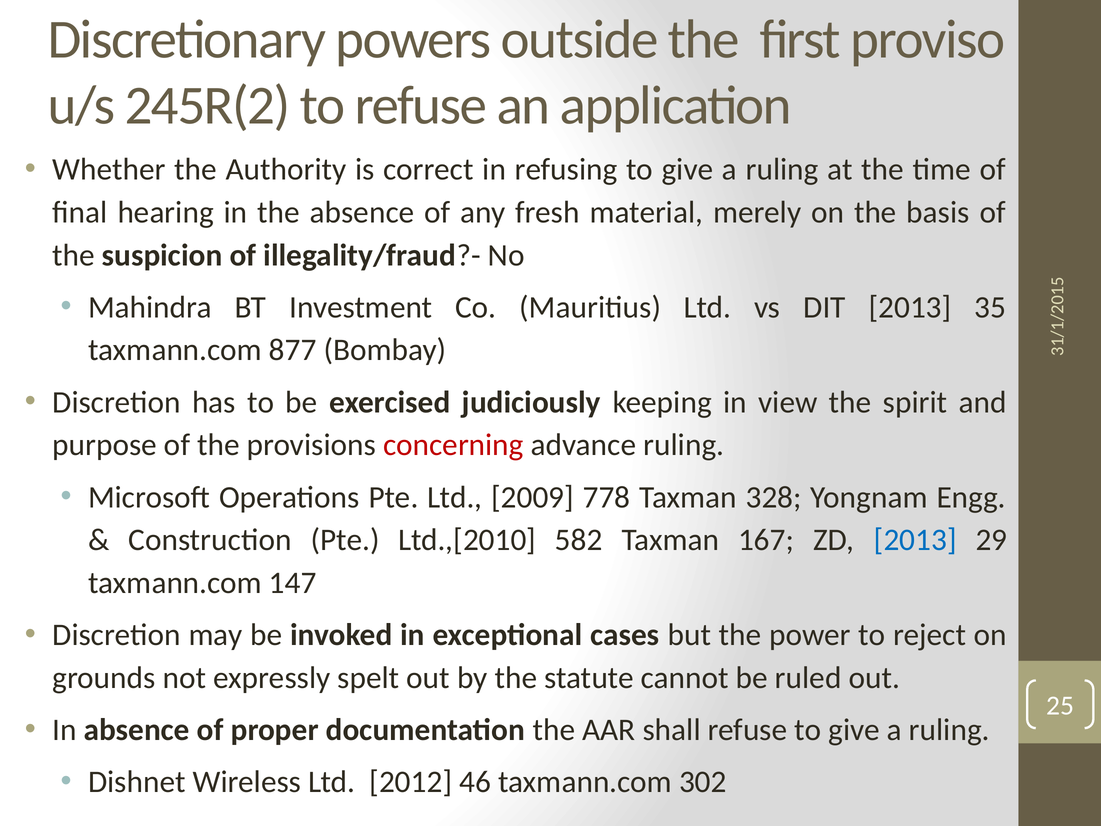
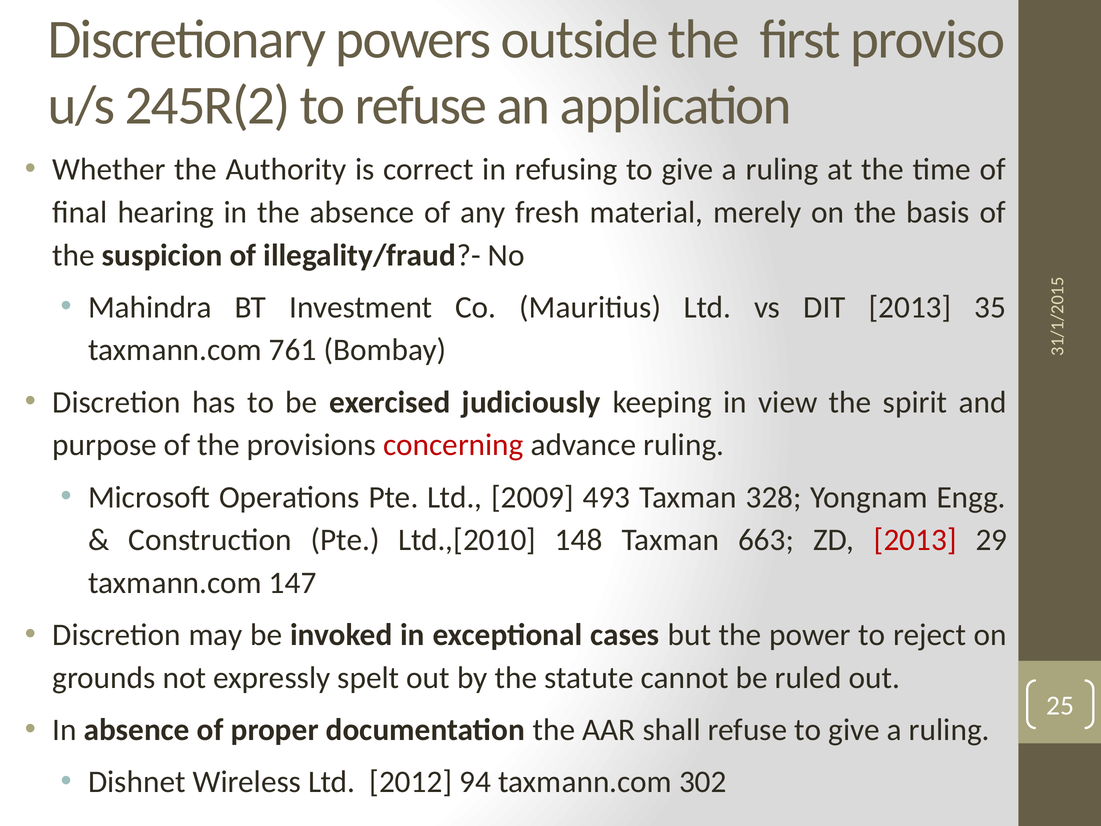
877: 877 -> 761
778: 778 -> 493
582: 582 -> 148
167: 167 -> 663
2013 at (915, 540) colour: blue -> red
46: 46 -> 94
